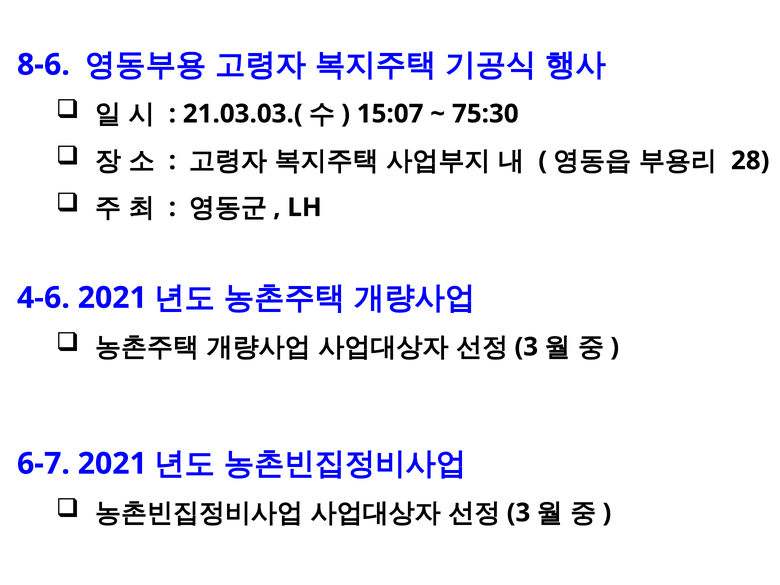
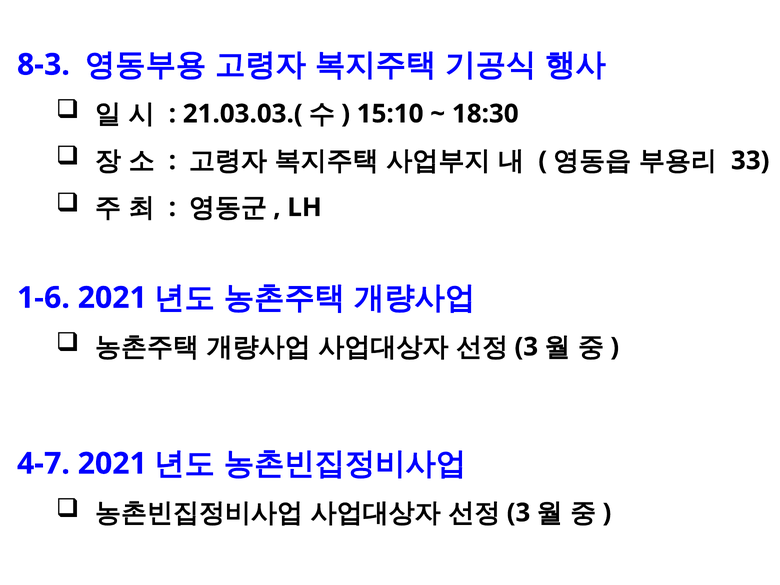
8-6: 8-6 -> 8-3
15:07: 15:07 -> 15:10
75:30: 75:30 -> 18:30
28: 28 -> 33
4-6: 4-6 -> 1-6
6-7: 6-7 -> 4-7
